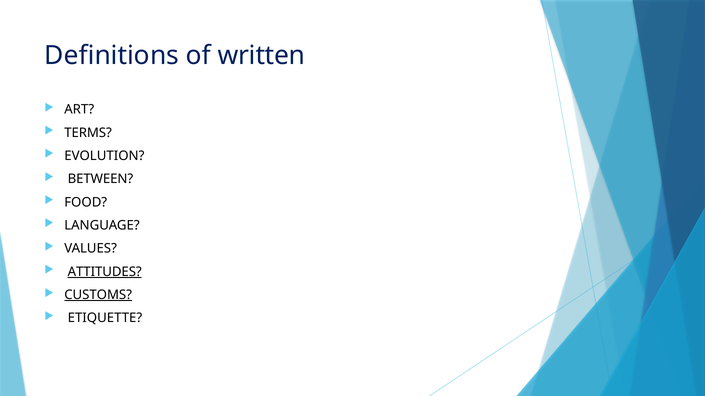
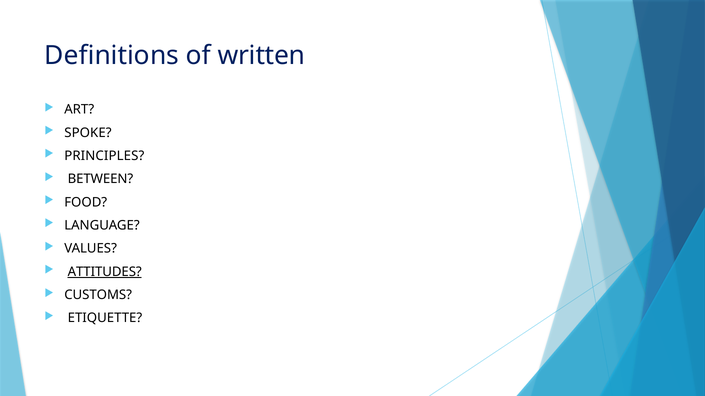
TERMS: TERMS -> SPOKE
EVOLUTION: EVOLUTION -> PRINCIPLES
CUSTOMS underline: present -> none
